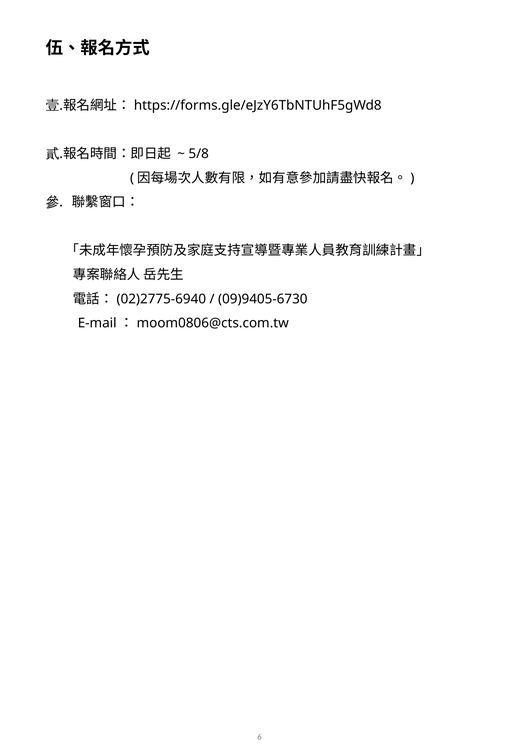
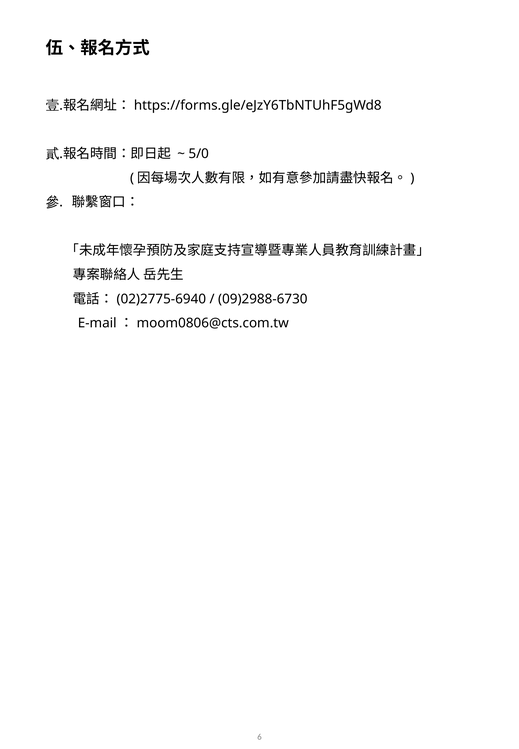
5/8: 5/8 -> 5/0
09)9405-6730: 09)9405-6730 -> 09)2988-6730
